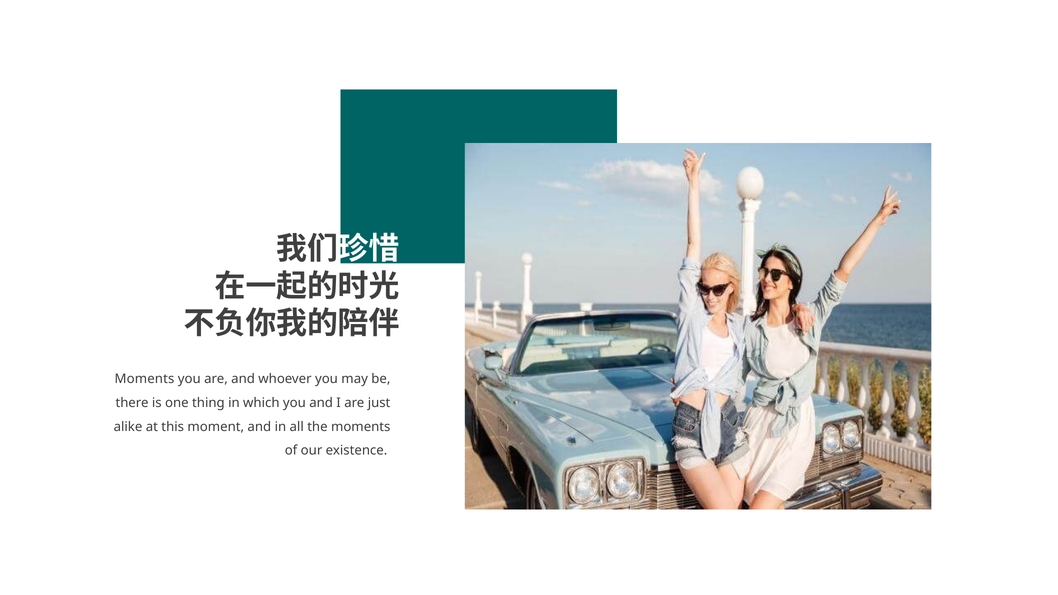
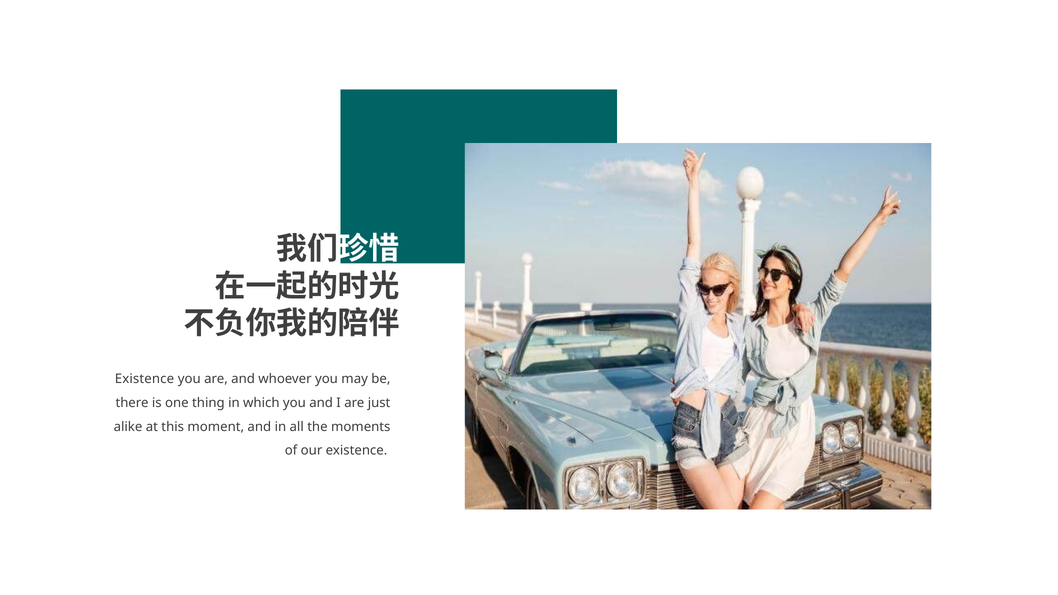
Moments at (144, 379): Moments -> Existence
